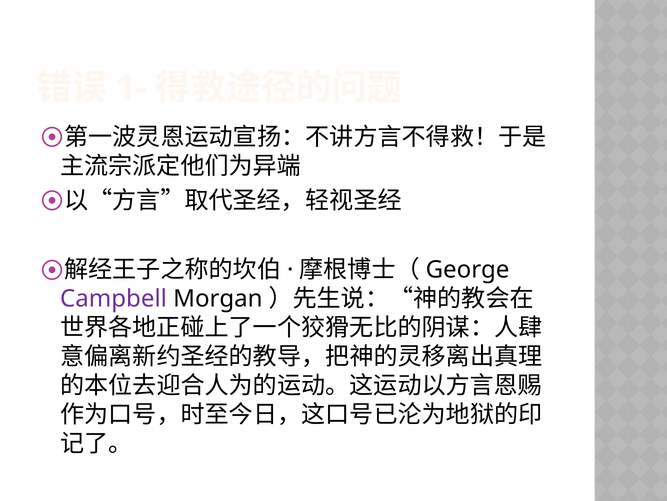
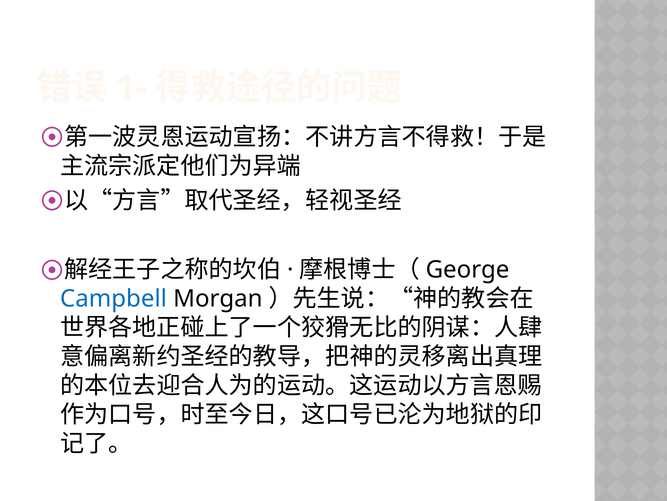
Campbell colour: purple -> blue
